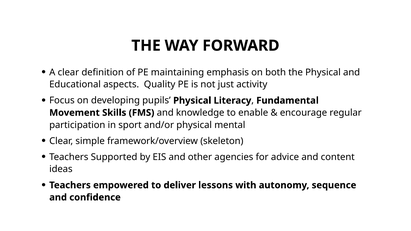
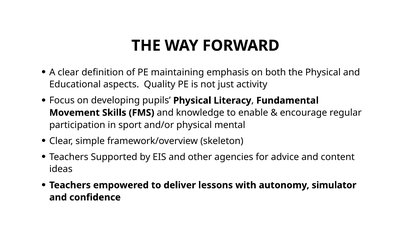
sequence: sequence -> simulator
